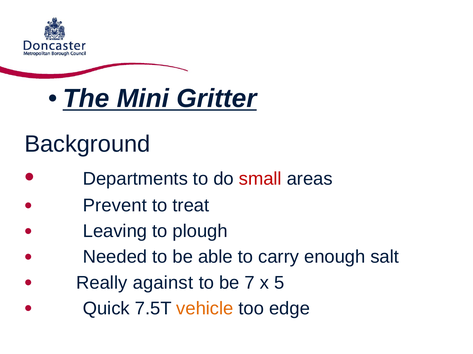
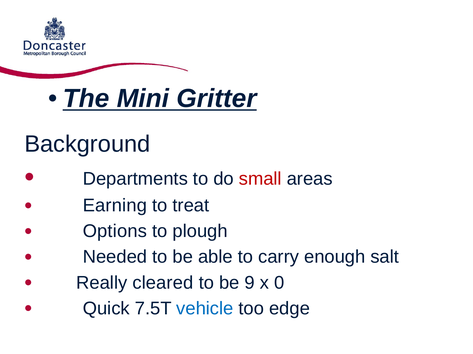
Prevent: Prevent -> Earning
Leaving: Leaving -> Options
against: against -> cleared
7: 7 -> 9
5: 5 -> 0
vehicle colour: orange -> blue
